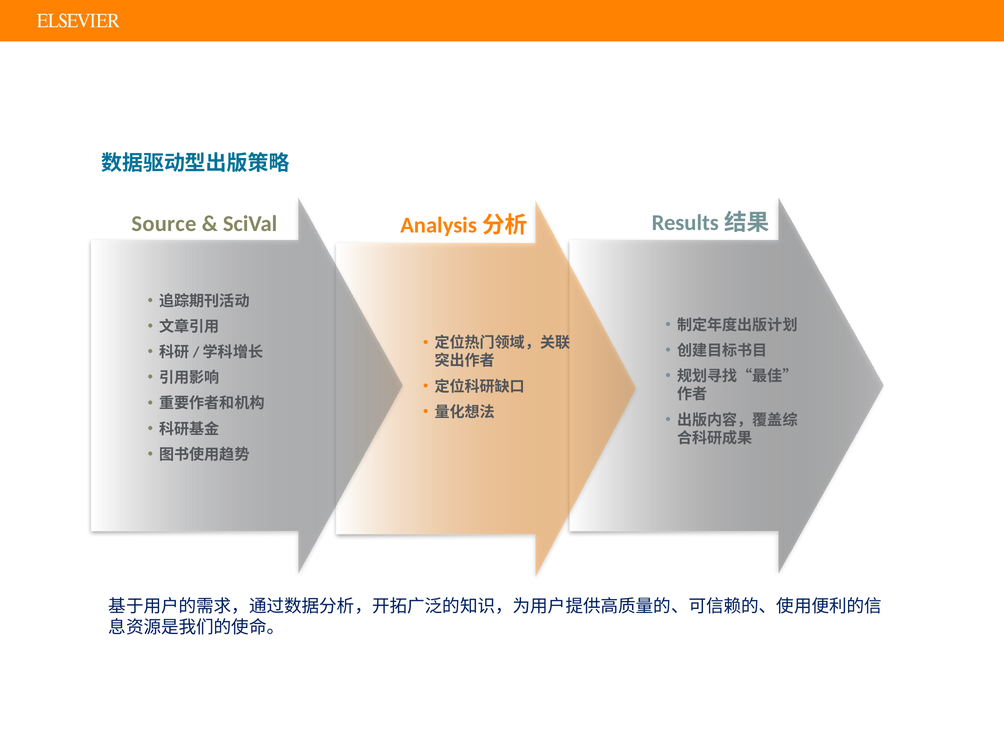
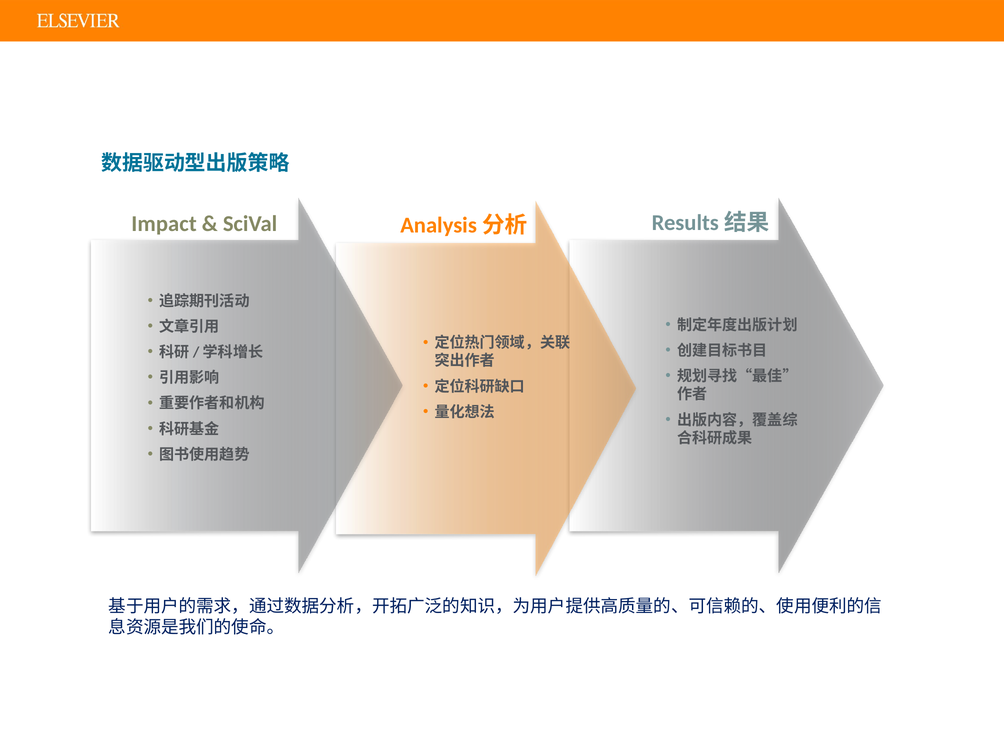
Source: Source -> Impact
